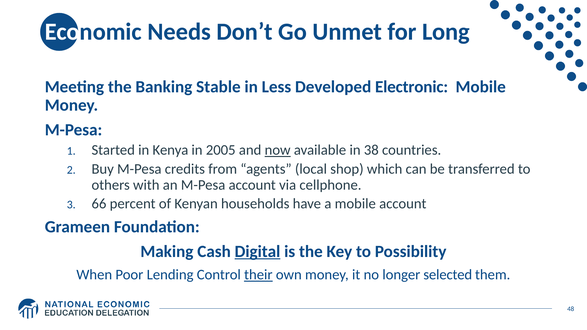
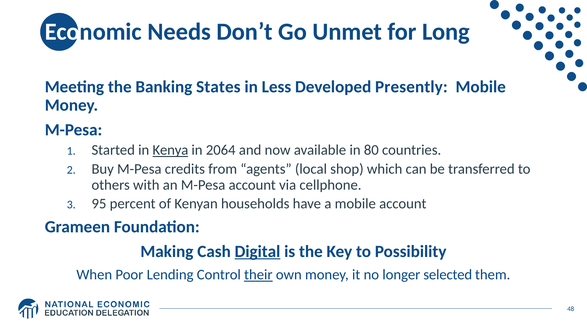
Stable: Stable -> States
Electronic: Electronic -> Presently
Kenya underline: none -> present
2005: 2005 -> 2064
now underline: present -> none
38: 38 -> 80
66: 66 -> 95
